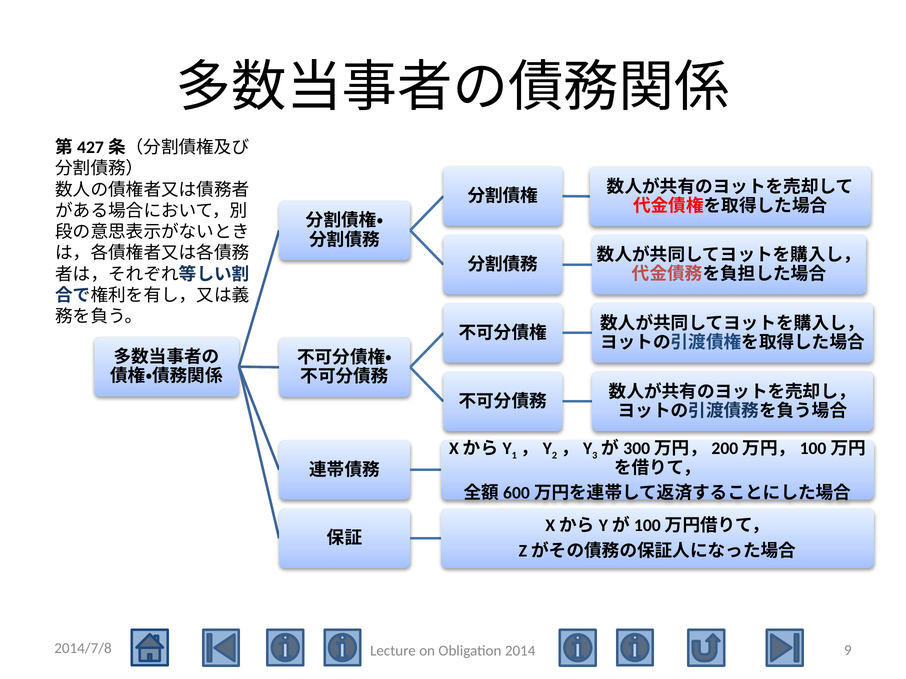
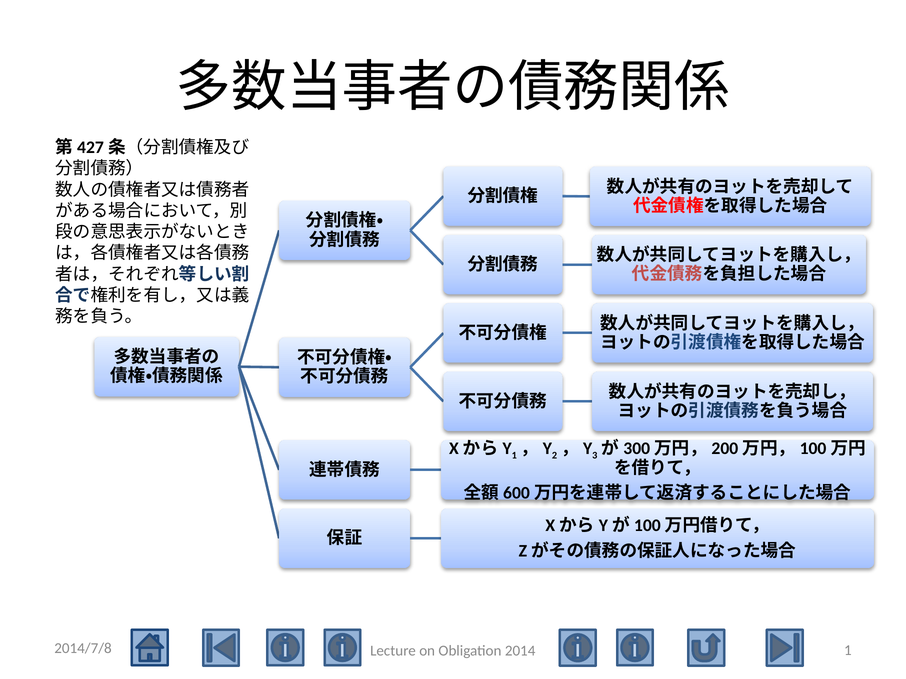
2014/7/8 9: 9 -> 1
